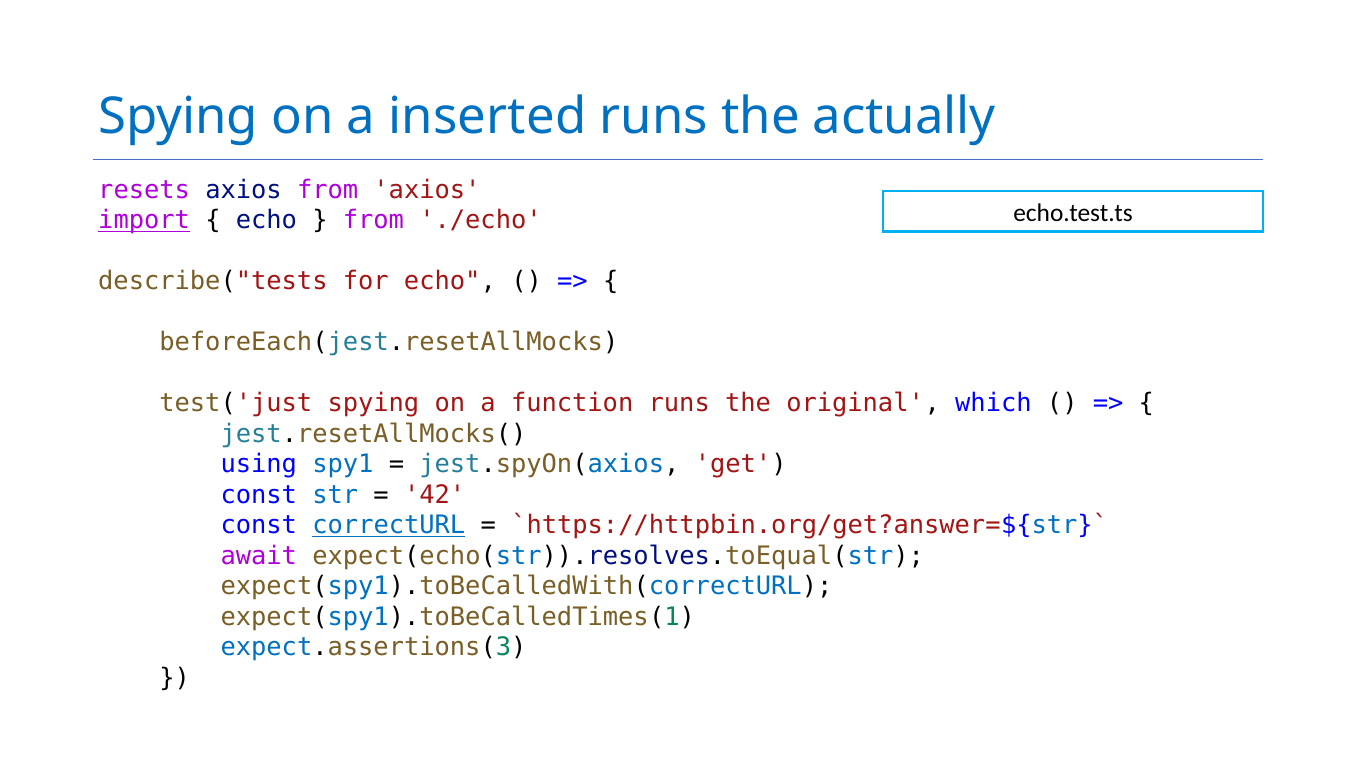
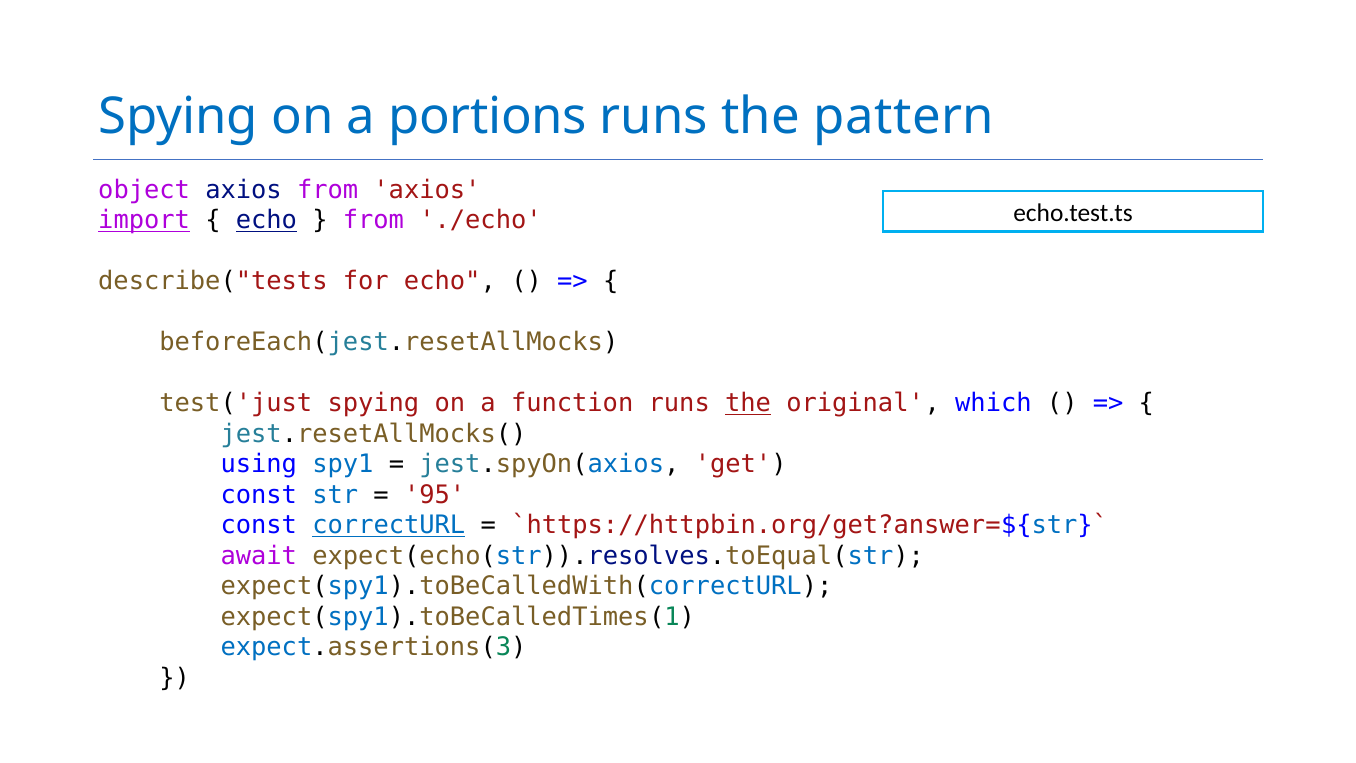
inserted: inserted -> portions
actually: actually -> pattern
resets: resets -> object
echo at (266, 220) underline: none -> present
the at (748, 403) underline: none -> present
42: 42 -> 95
